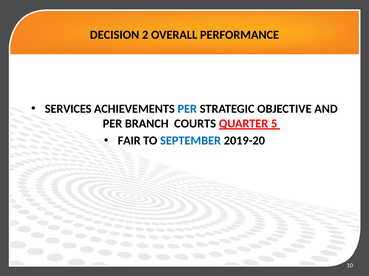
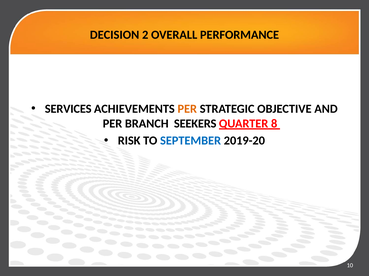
PER at (187, 109) colour: blue -> orange
COURTS: COURTS -> SEEKERS
5: 5 -> 8
FAIR: FAIR -> RISK
